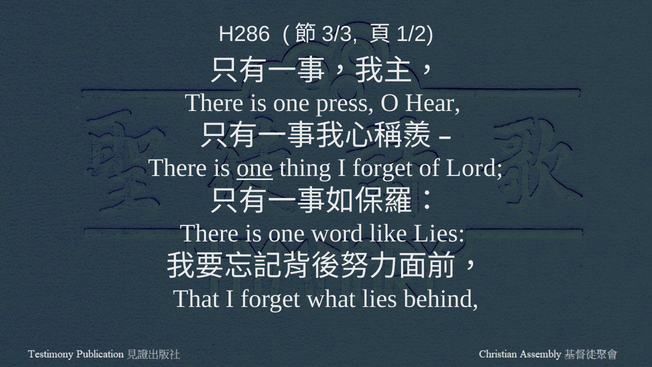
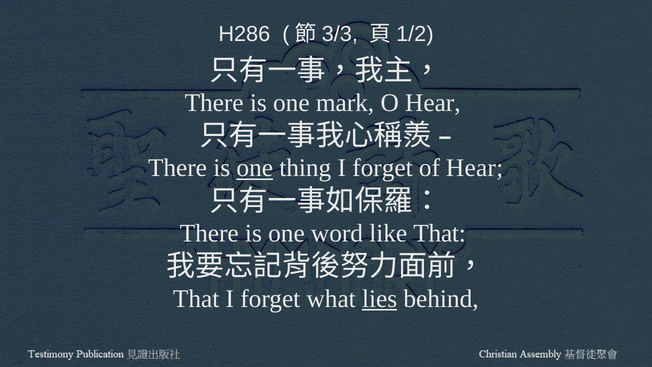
press: press -> mark
of Lord: Lord -> Hear
like Lies: Lies -> That
lies at (380, 298) underline: none -> present
